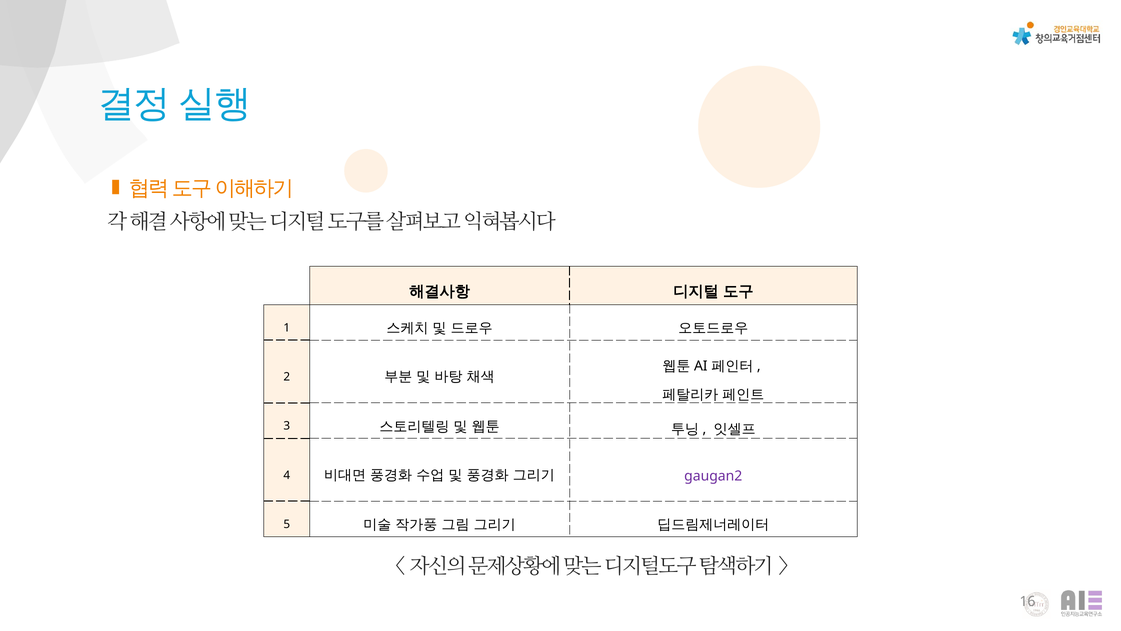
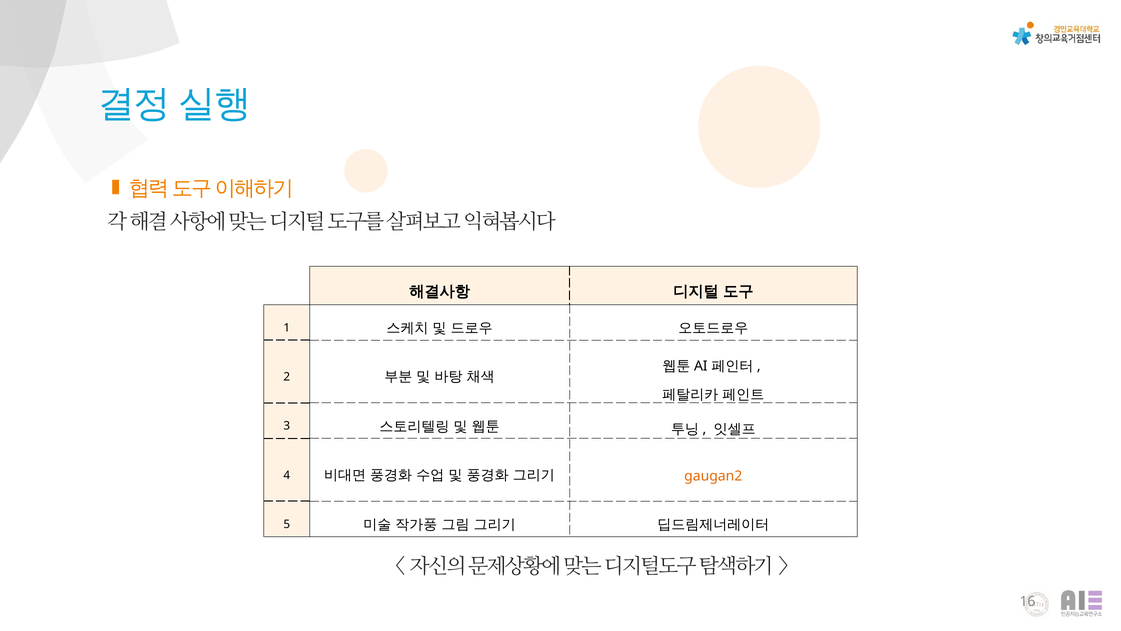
gaugan2 colour: purple -> orange
